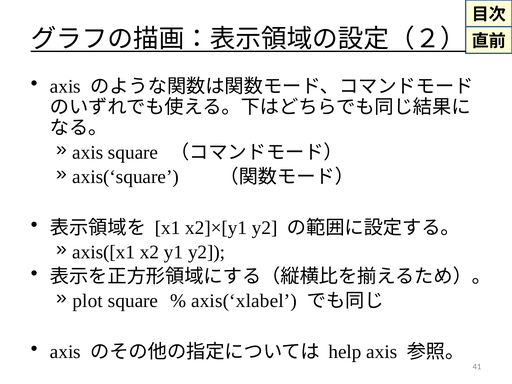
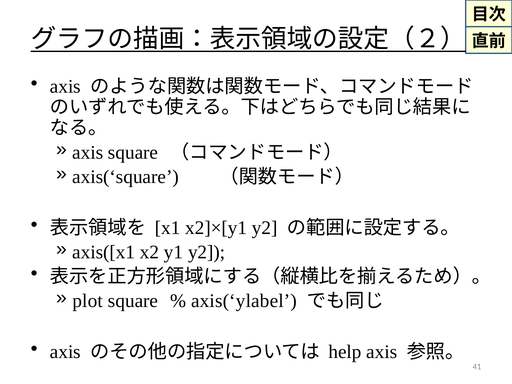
axis(‘xlabel: axis(‘xlabel -> axis(‘ylabel
